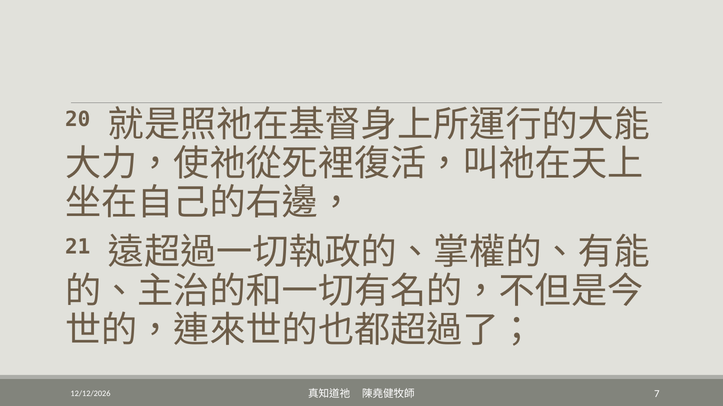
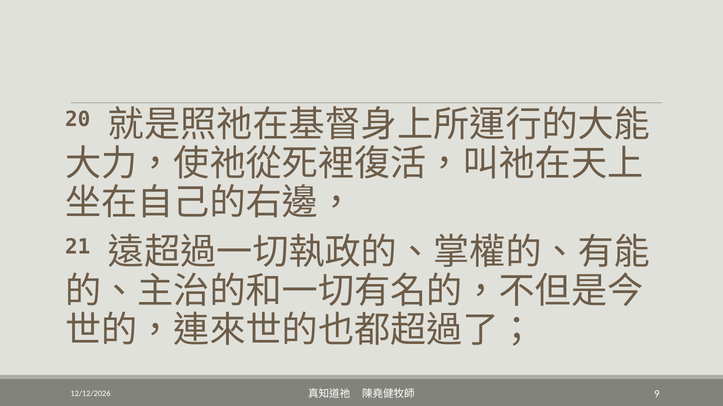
7: 7 -> 9
